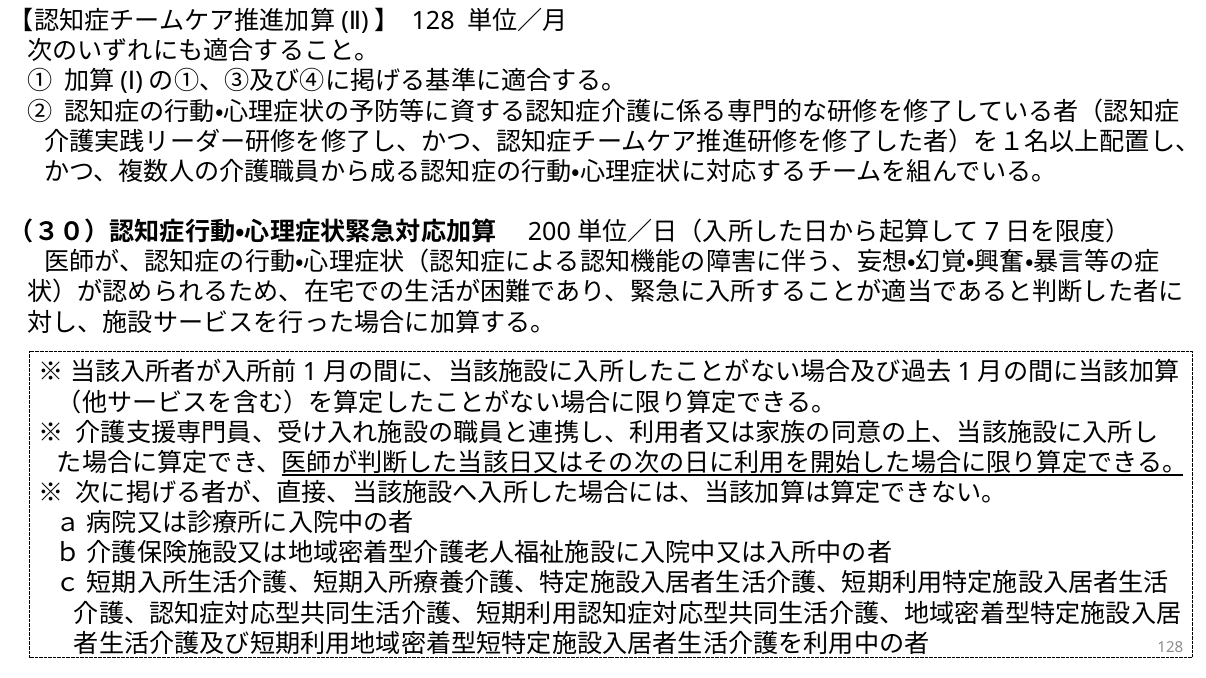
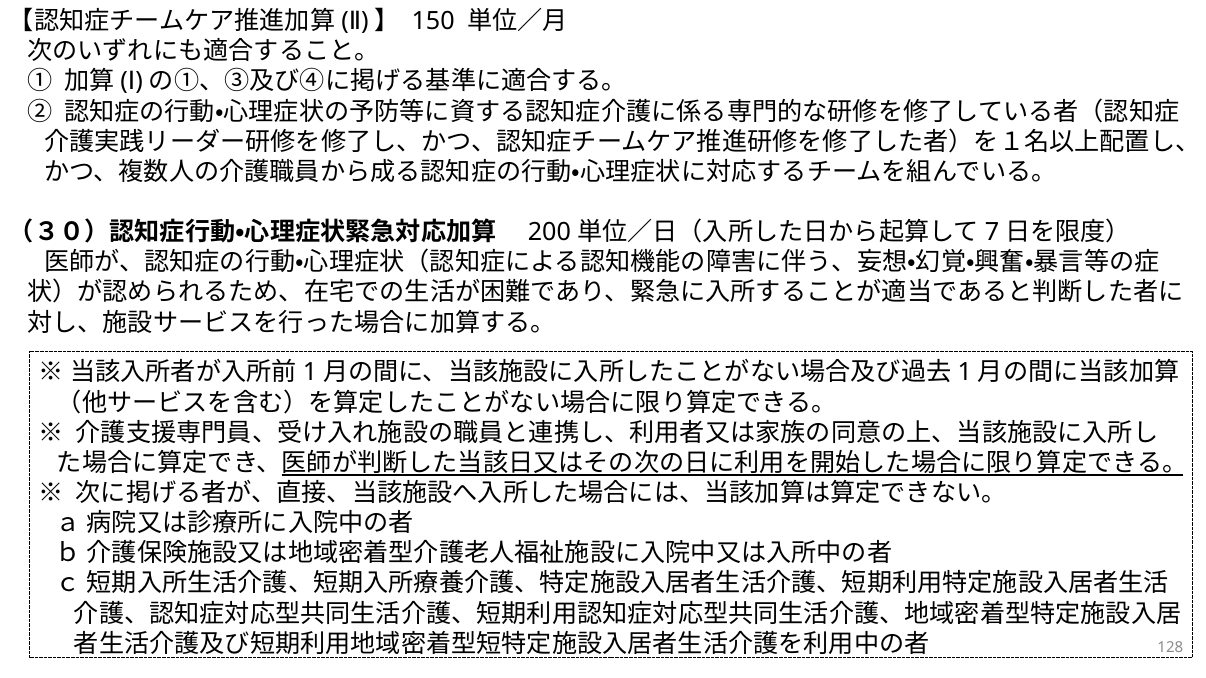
128 at (433, 21): 128 -> 150
